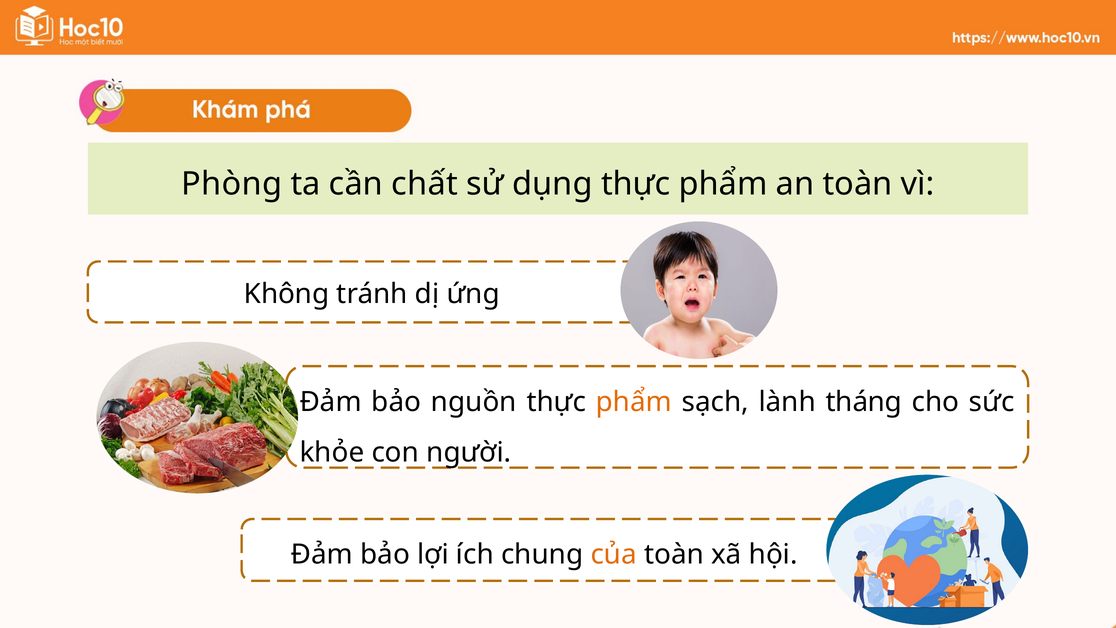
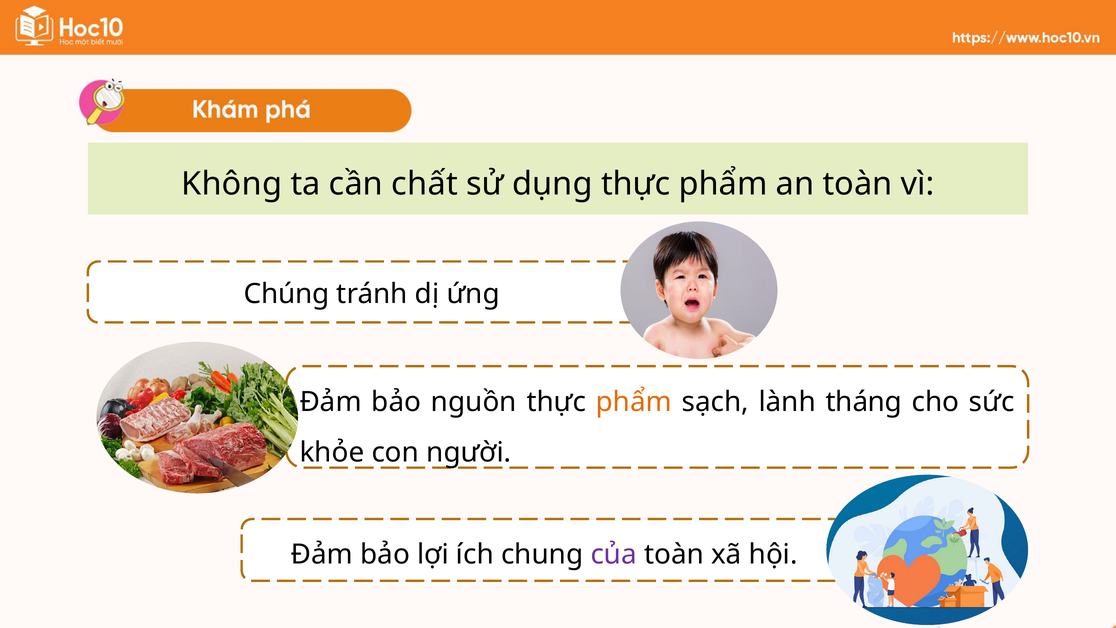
Phòng: Phòng -> Không
Không: Không -> Chúng
của colour: orange -> purple
